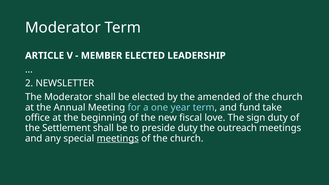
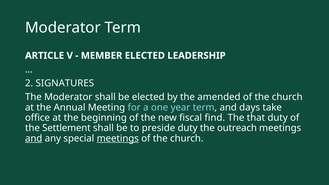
NEWSLETTER: NEWSLETTER -> SIGNATURES
fund: fund -> days
love: love -> find
sign: sign -> that
and at (34, 138) underline: none -> present
